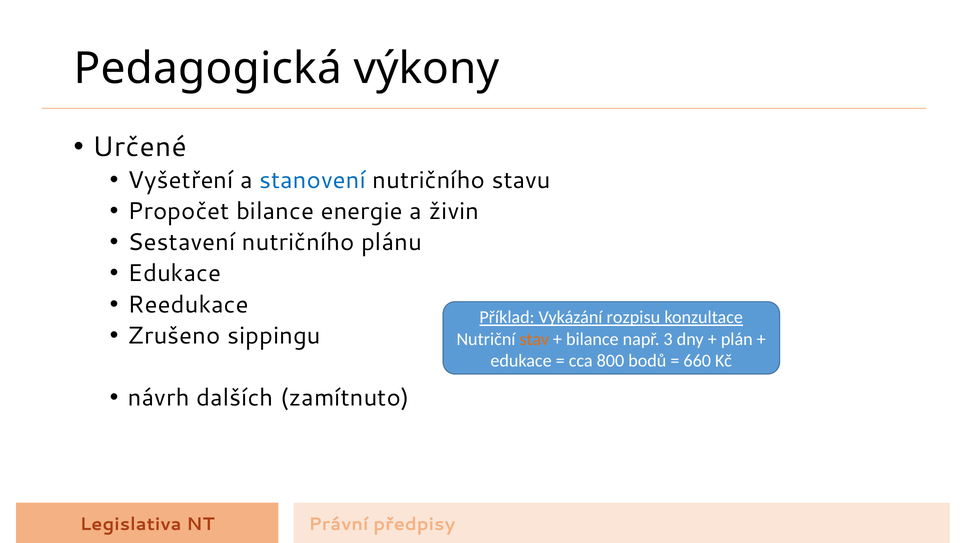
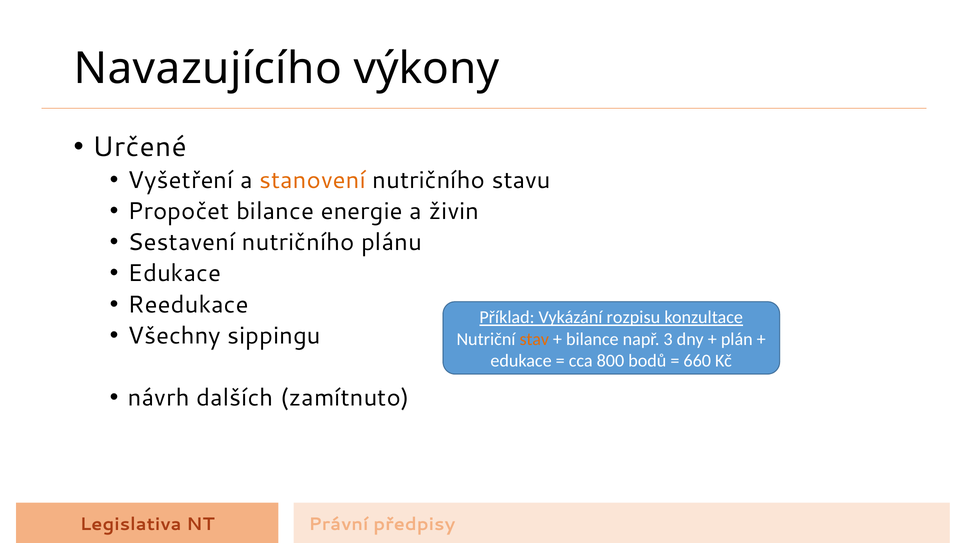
Pedagogická: Pedagogická -> Navazujícího
stanovení colour: blue -> orange
Zrušeno: Zrušeno -> Všechny
